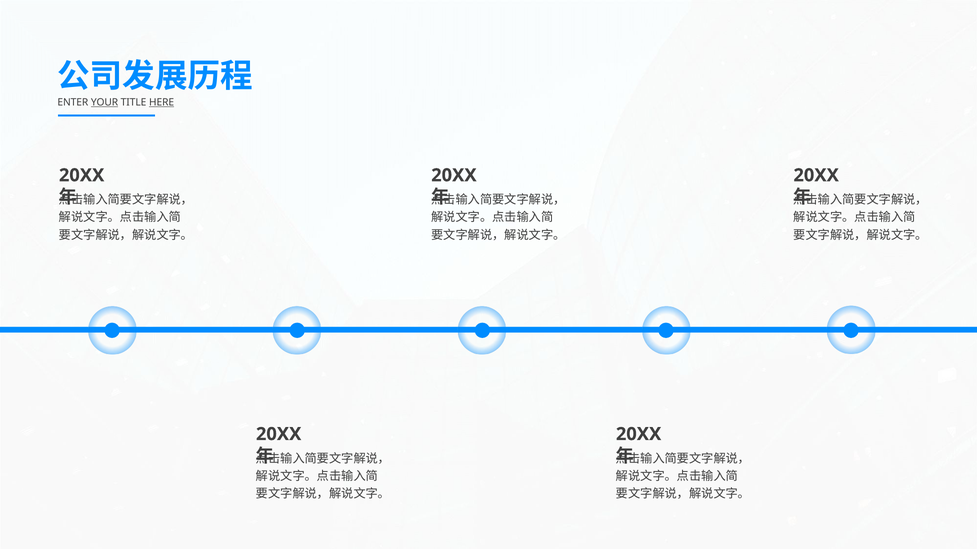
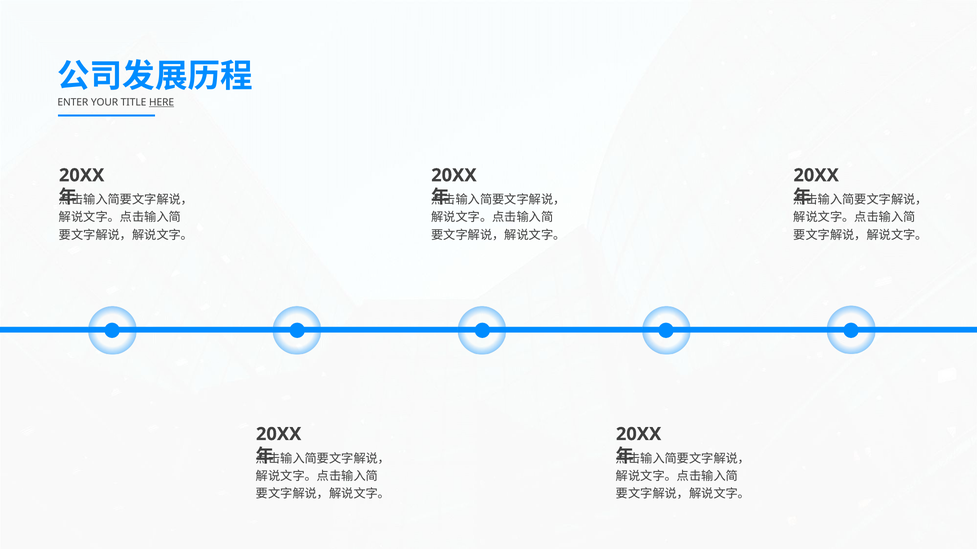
YOUR underline: present -> none
